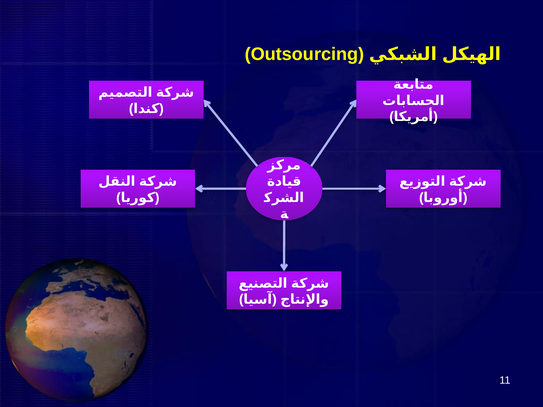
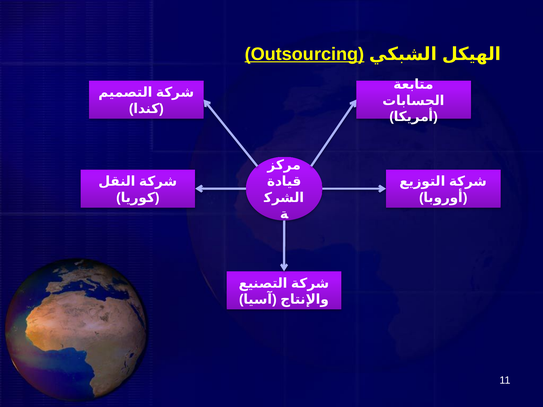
Outsourcing underline: none -> present
